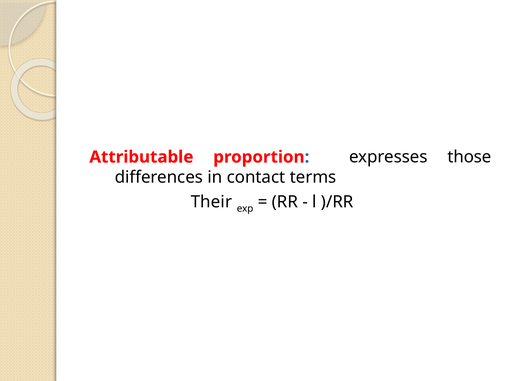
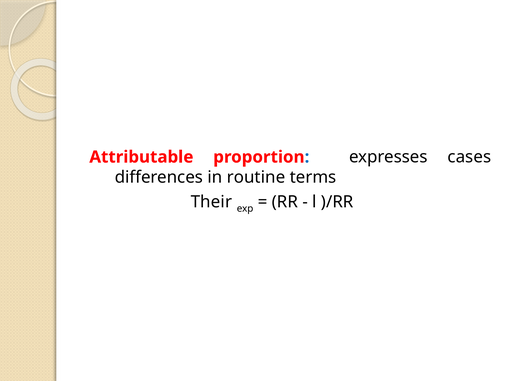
those: those -> cases
contact: contact -> routine
